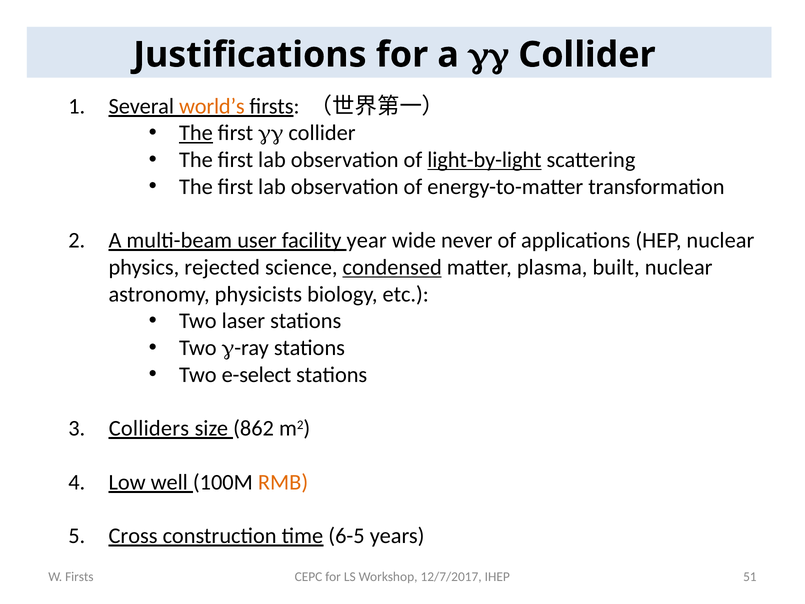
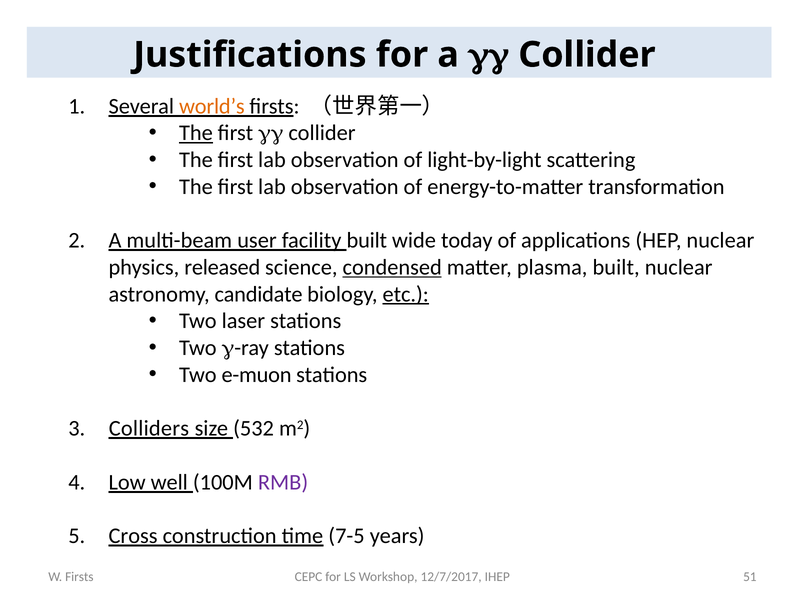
light-by-light underline: present -> none
facility year: year -> built
never: never -> today
rejected: rejected -> released
physicists: physicists -> candidate
etc underline: none -> present
e-select: e-select -> e-muon
862: 862 -> 532
RMB colour: orange -> purple
6-5: 6-5 -> 7-5
